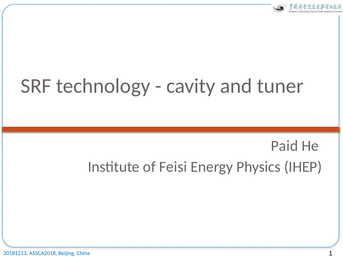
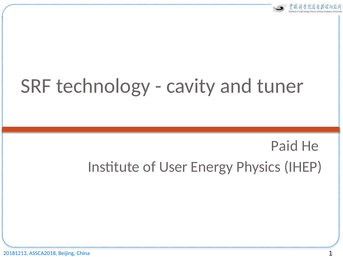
Feisi: Feisi -> User
